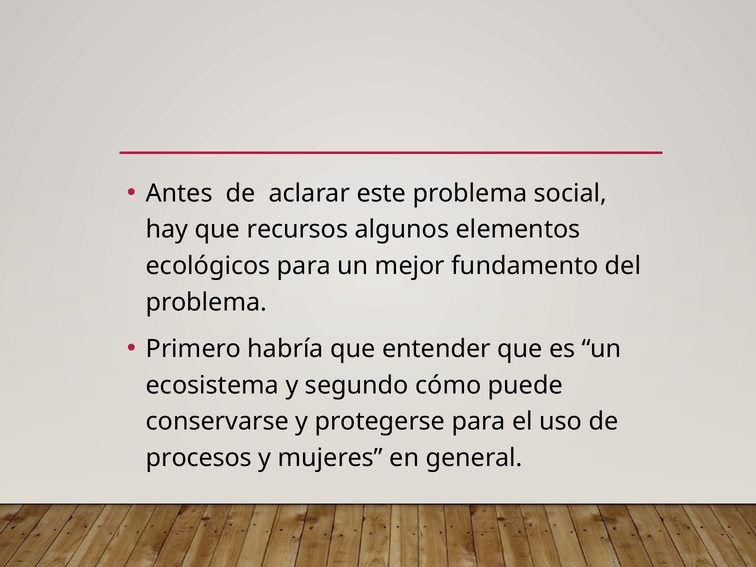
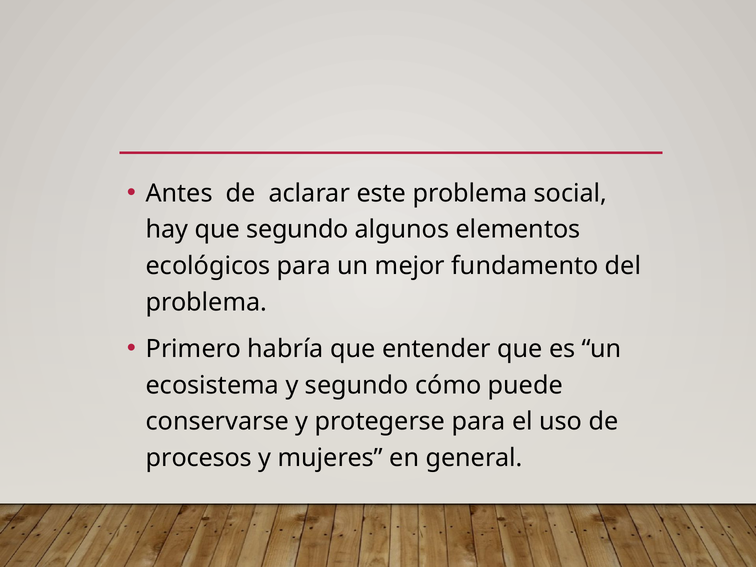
que recursos: recursos -> segundo
